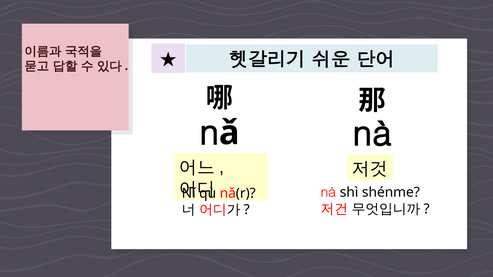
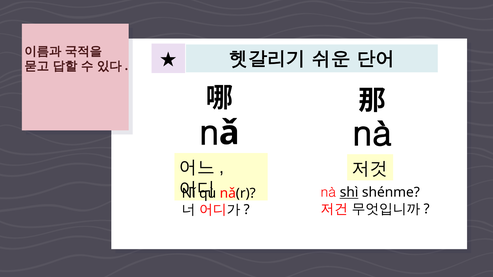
shì underline: none -> present
